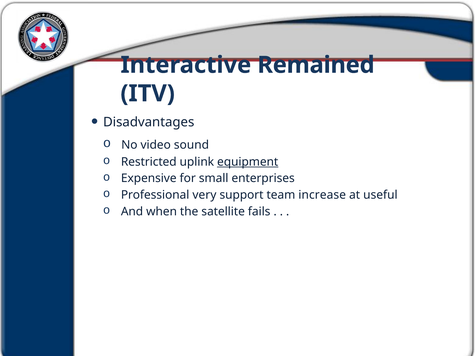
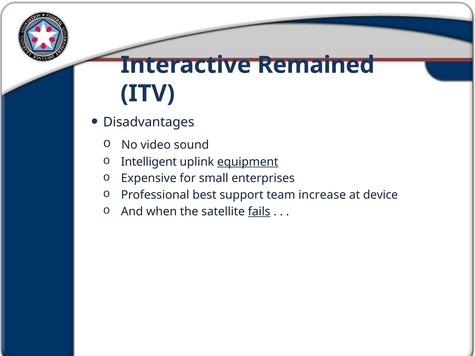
Restricted: Restricted -> Intelligent
very: very -> best
useful: useful -> device
fails underline: none -> present
